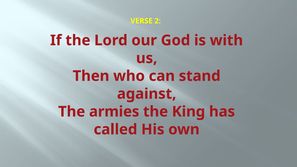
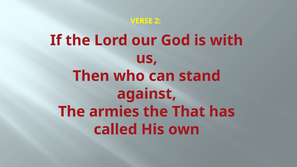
King: King -> That
